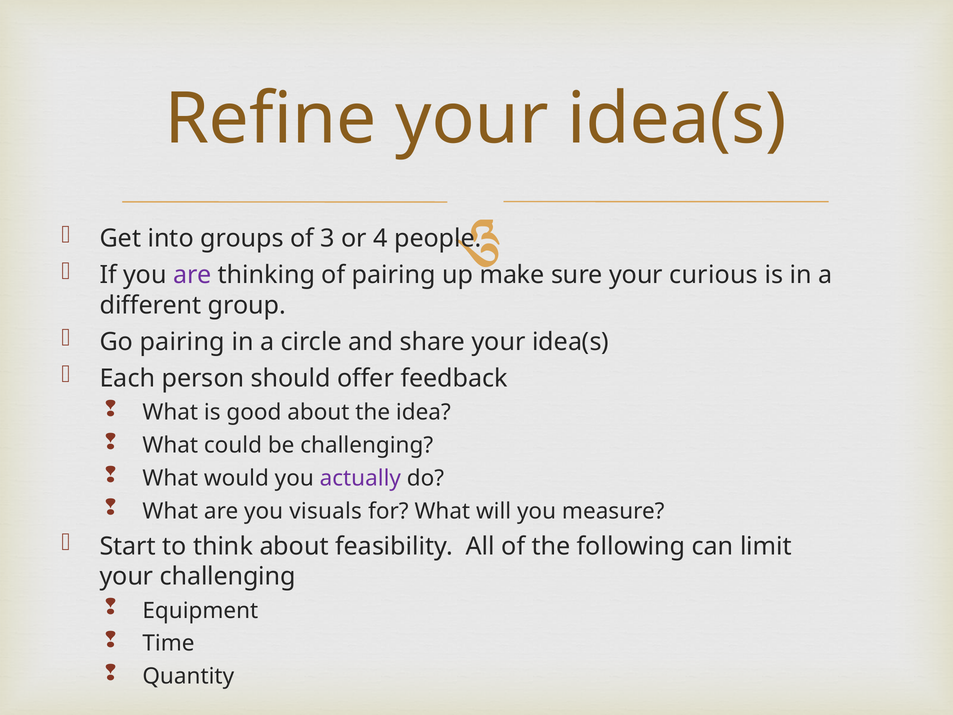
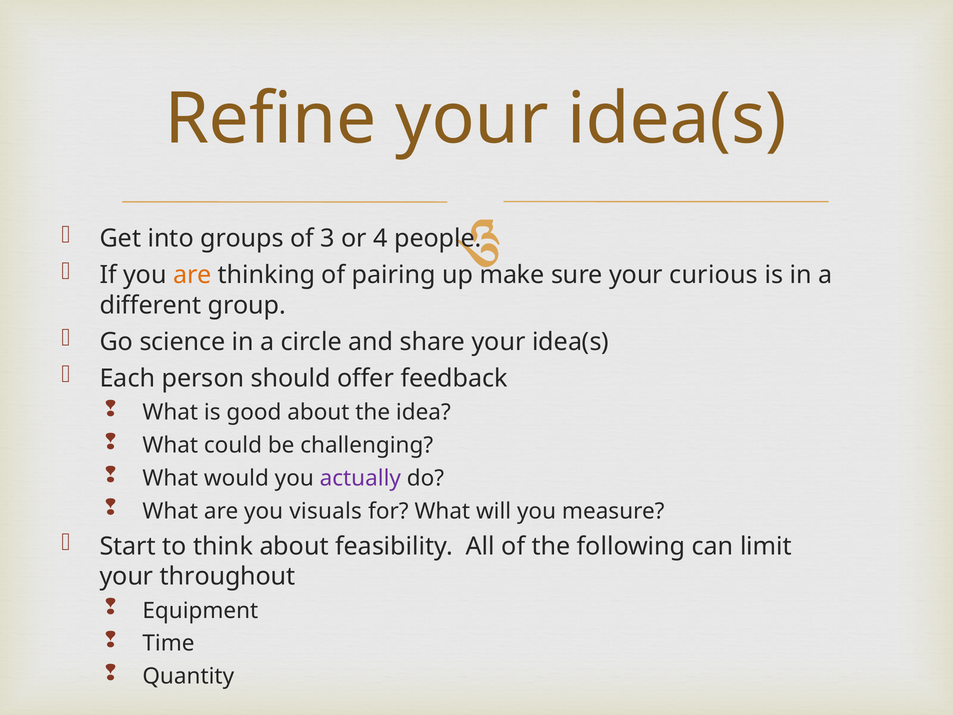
are at (192, 275) colour: purple -> orange
Go pairing: pairing -> science
your challenging: challenging -> throughout
